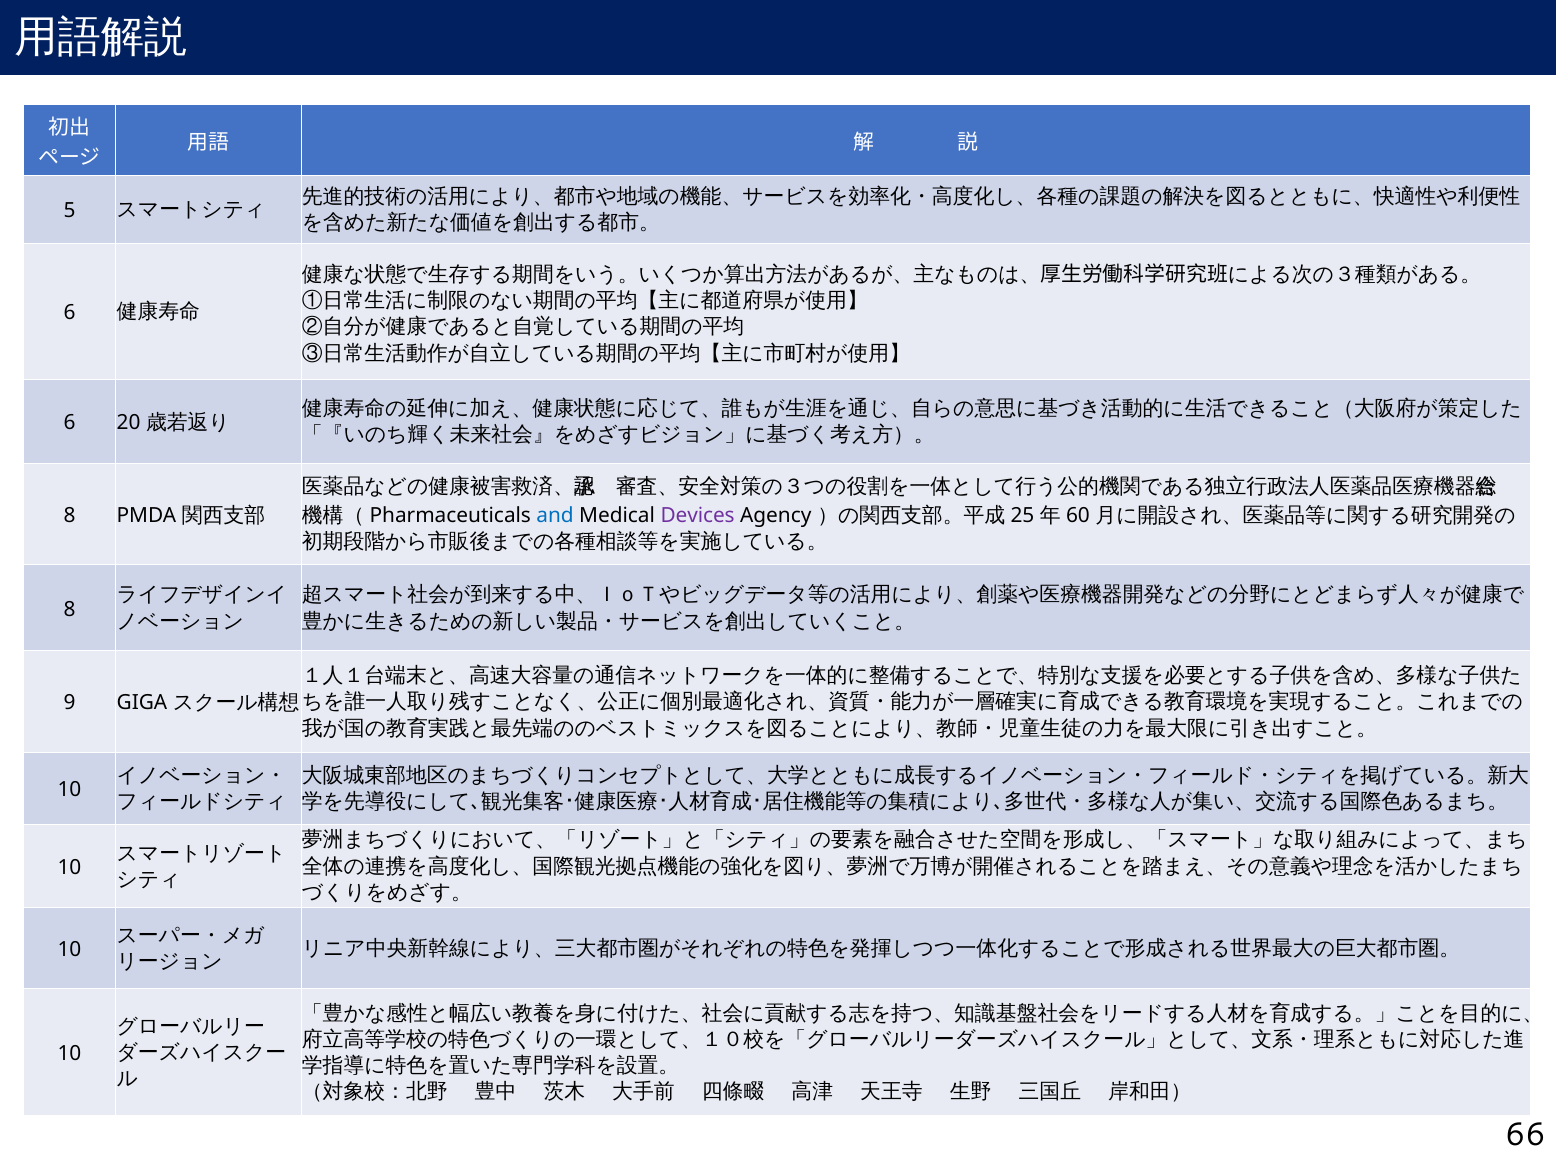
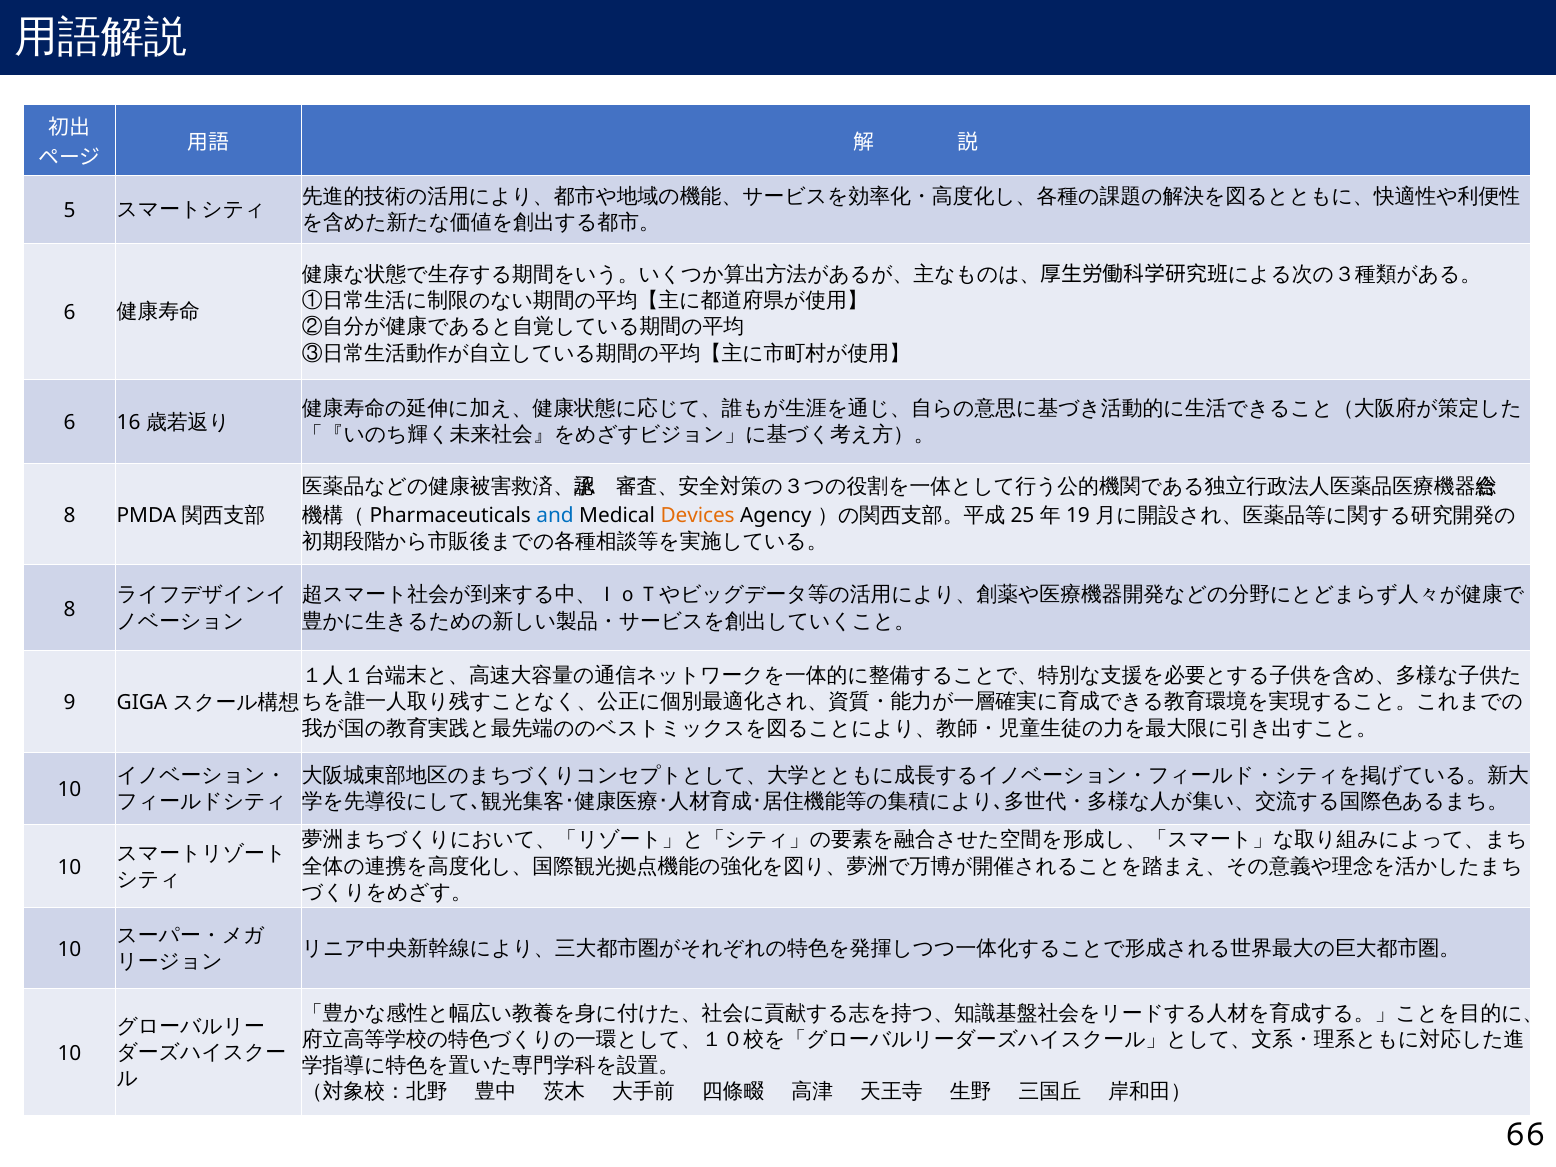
20: 20 -> 16
Devices colour: purple -> orange
60: 60 -> 19
